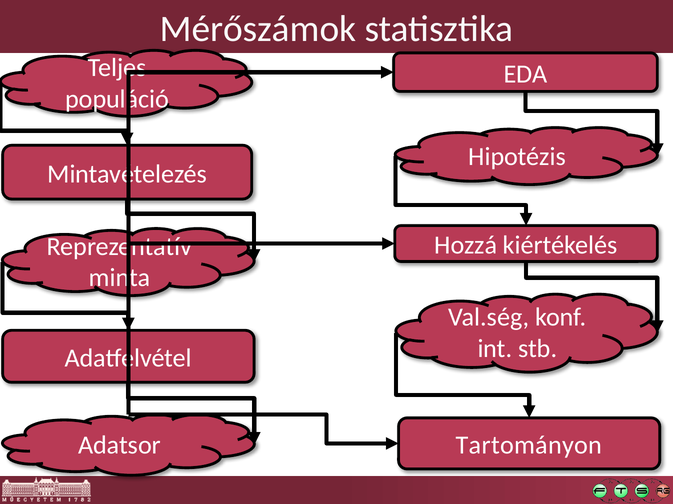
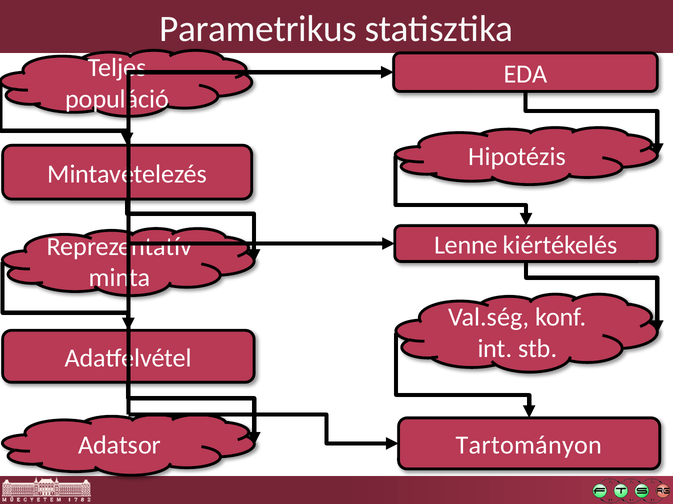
Mérőszámok: Mérőszámok -> Parametrikus
Hozzá: Hozzá -> Lenne
